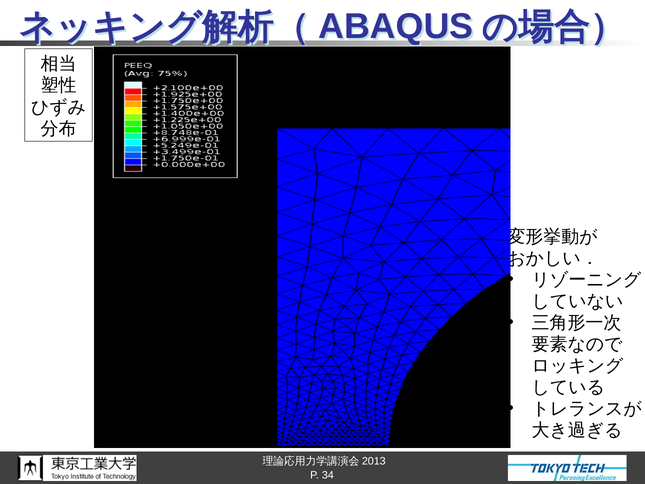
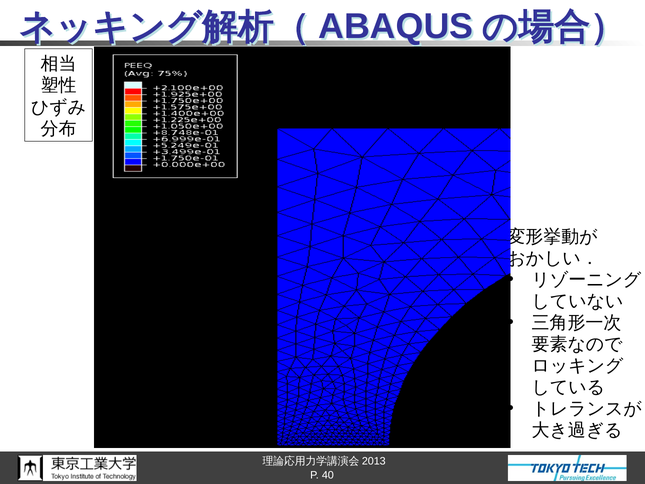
34: 34 -> 40
